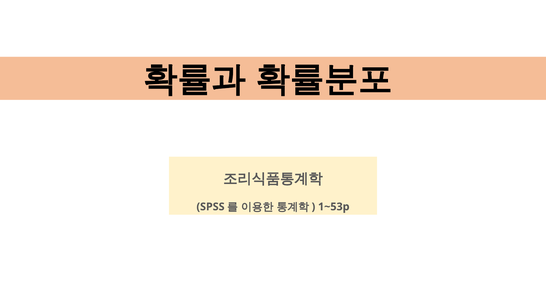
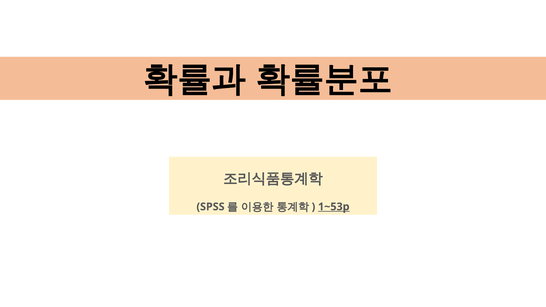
1~53p underline: none -> present
